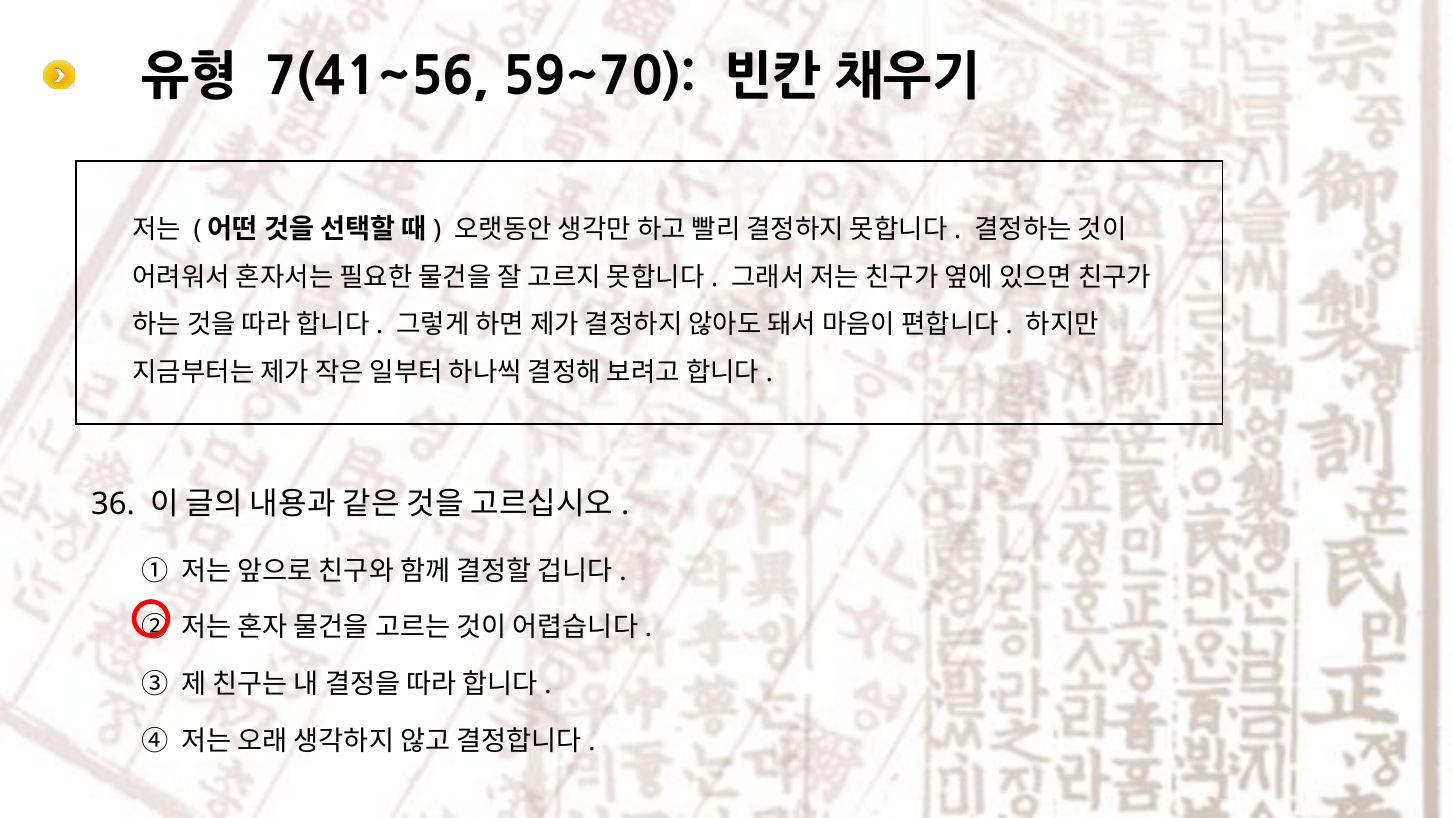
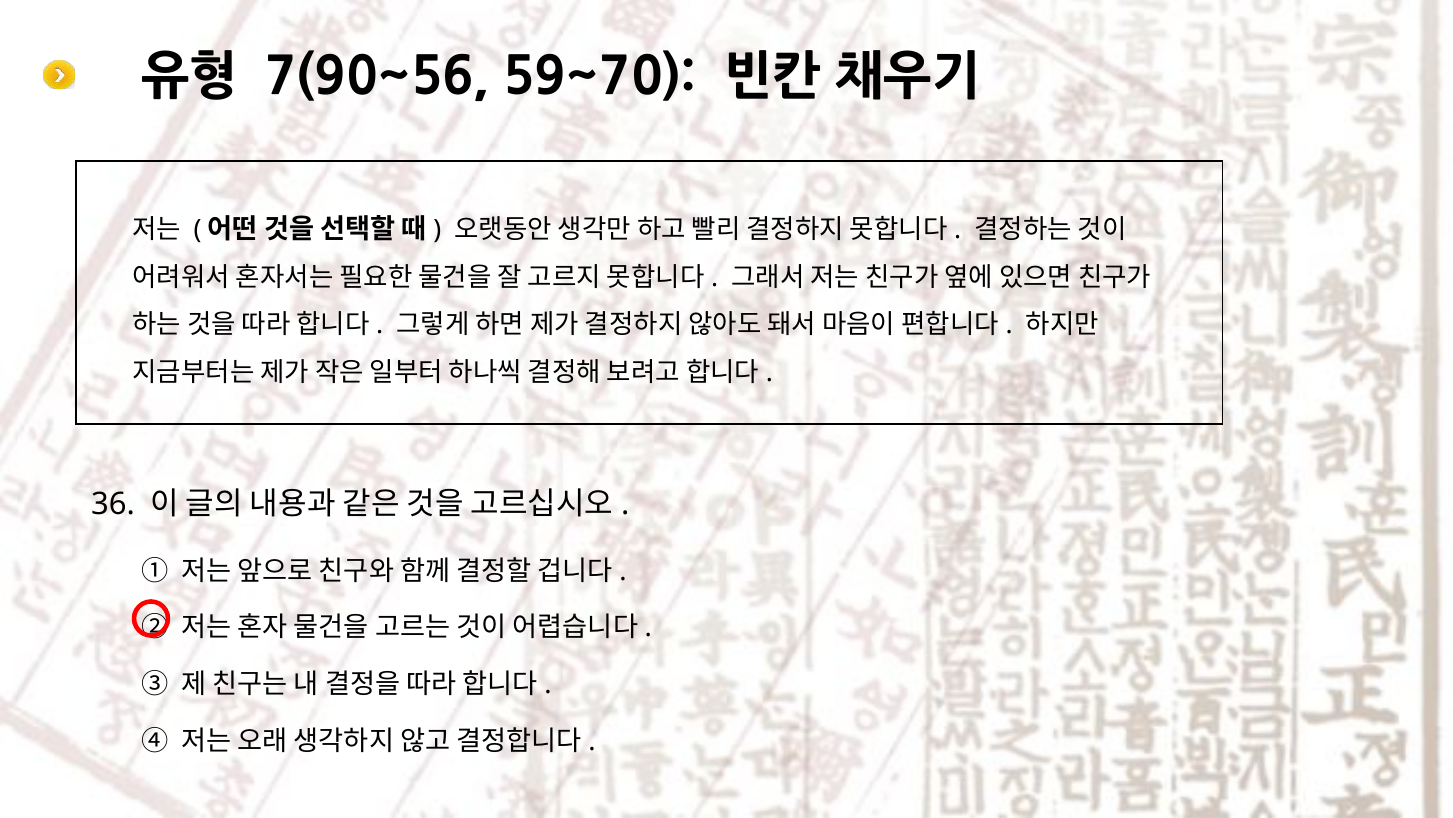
7(41~56: 7(41~56 -> 7(90~56
